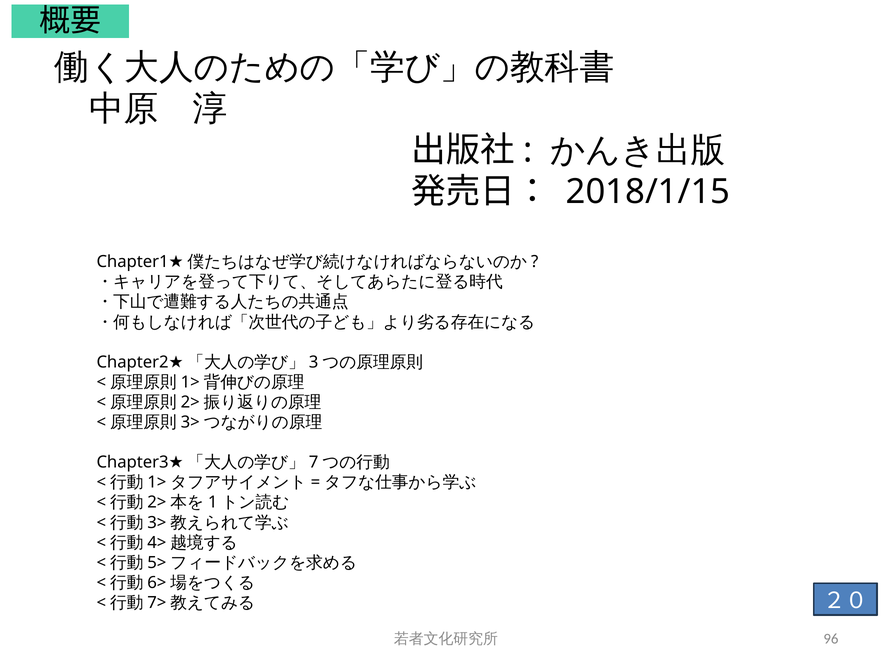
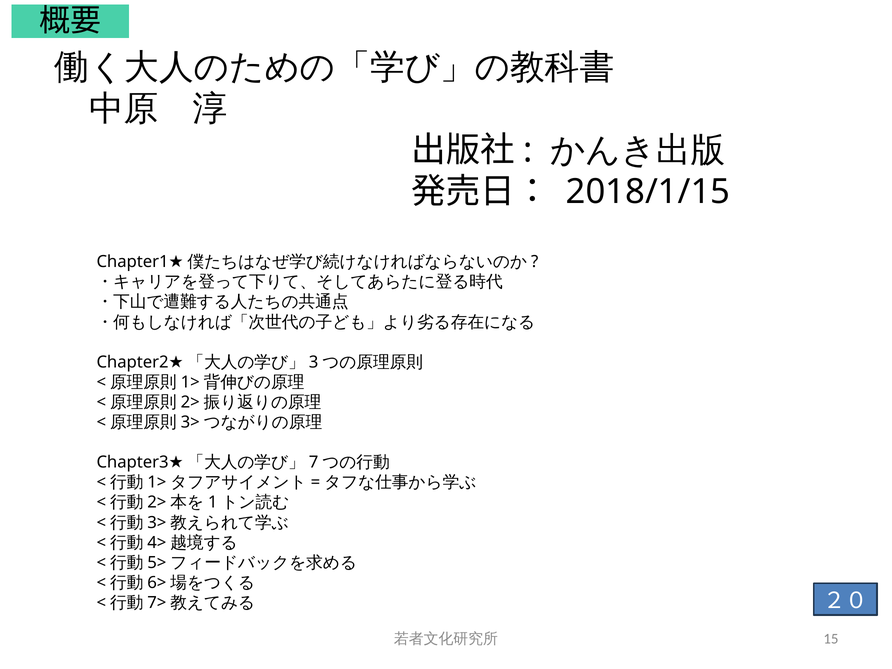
96: 96 -> 15
